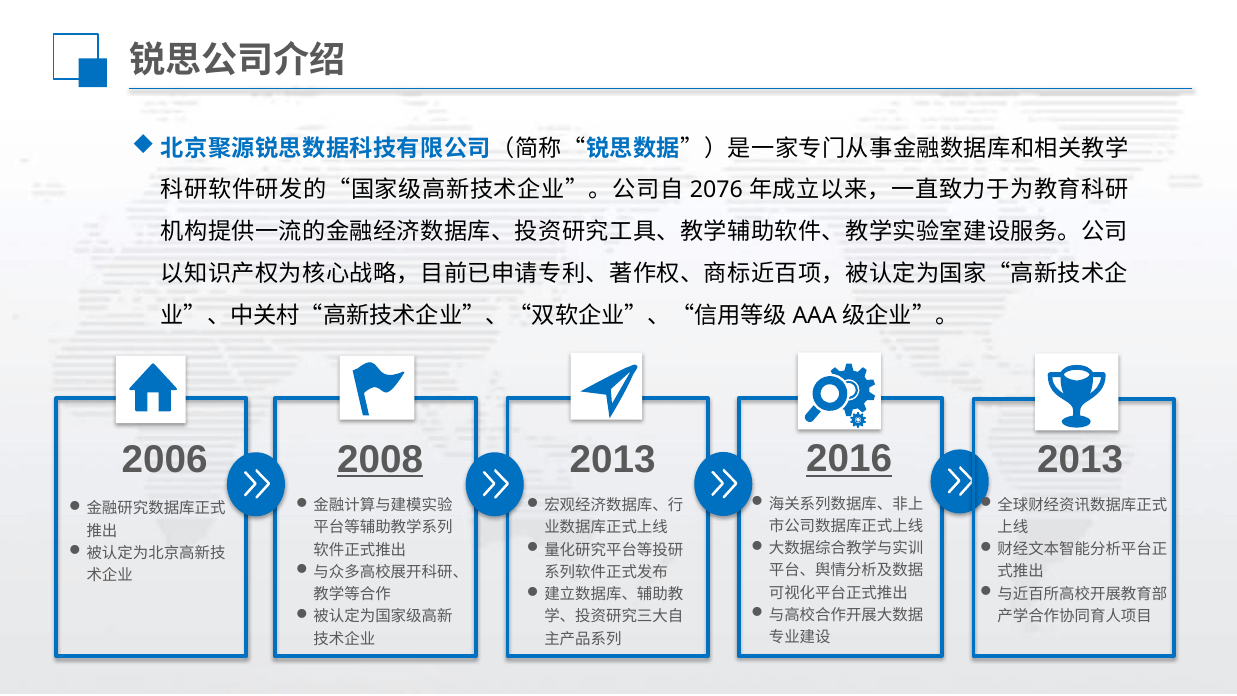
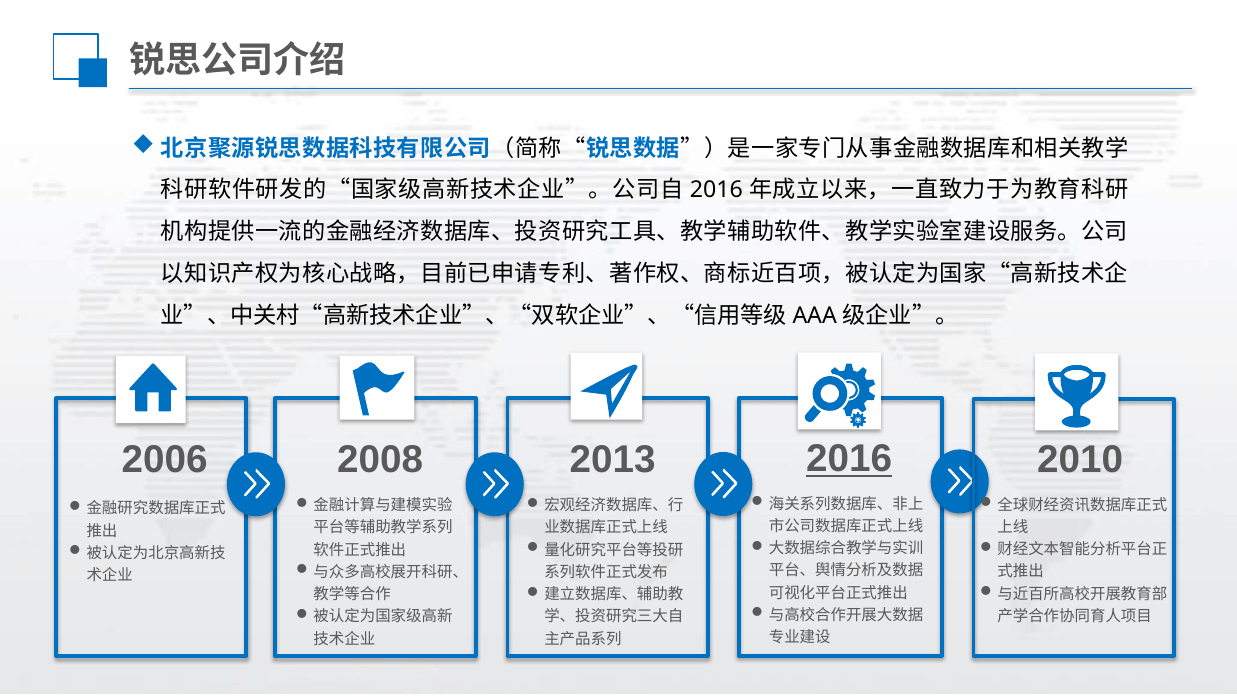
2076 at (716, 190): 2076 -> 2016
2008 underline: present -> none
2013 at (1080, 460): 2013 -> 2010
